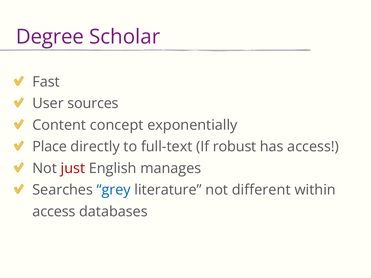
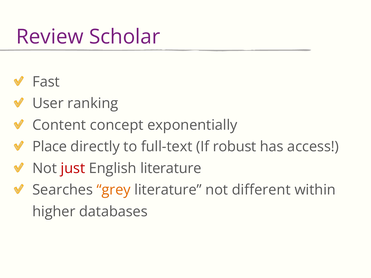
Degree: Degree -> Review
sources: sources -> ranking
English manages: manages -> literature
grey colour: blue -> orange
access at (54, 212): access -> higher
